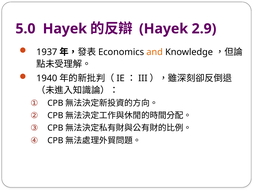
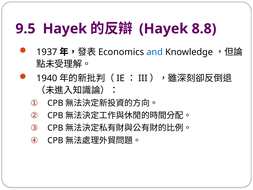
5.0: 5.0 -> 9.5
2.9: 2.9 -> 8.8
and colour: orange -> blue
